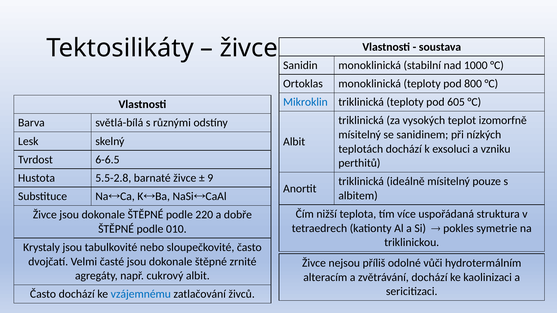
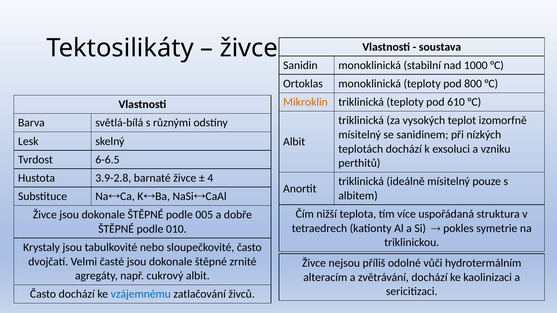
Mikroklin colour: blue -> orange
605: 605 -> 610
5.5-2.8: 5.5-2.8 -> 3.9-2.8
9: 9 -> 4
220: 220 -> 005
